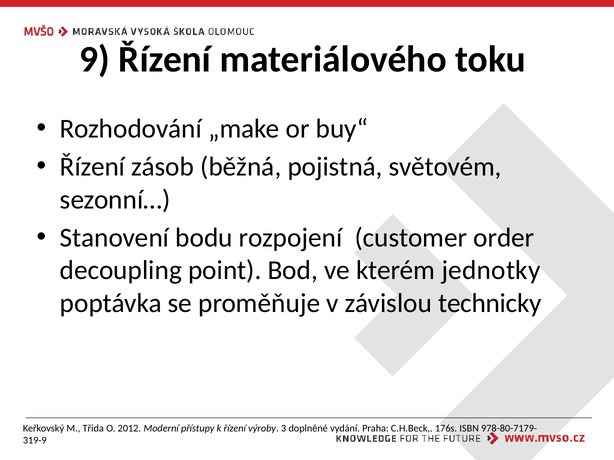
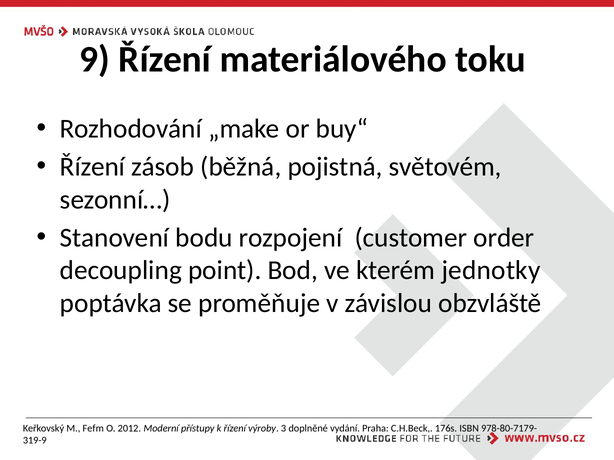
technicky: technicky -> obzvláště
Třida: Třida -> Fefm
